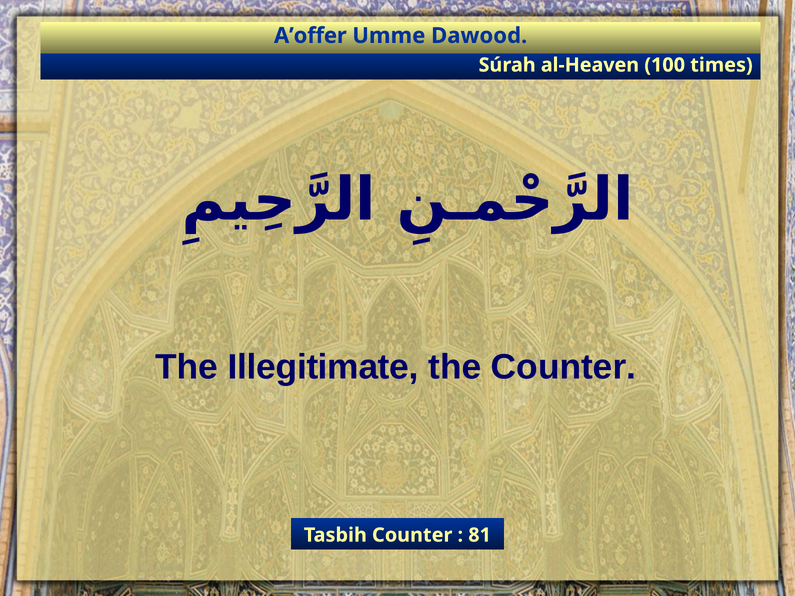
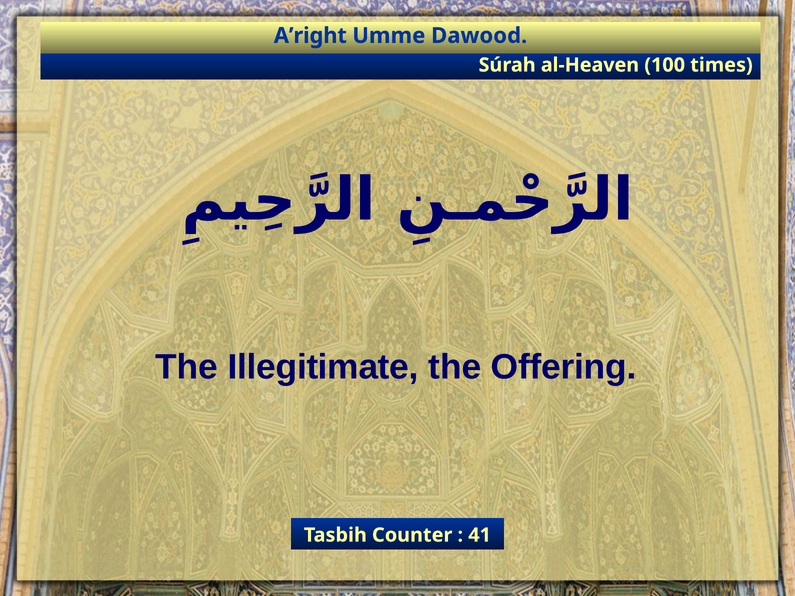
A’offer: A’offer -> A’right
the Counter: Counter -> Offering
81: 81 -> 41
